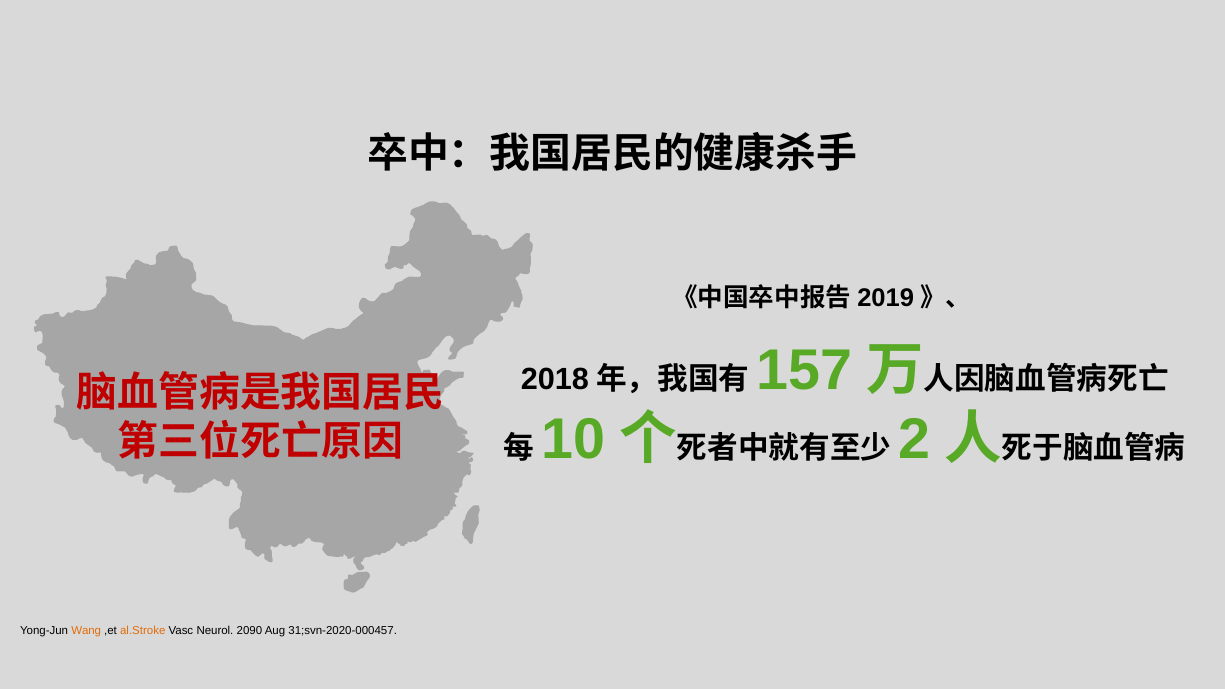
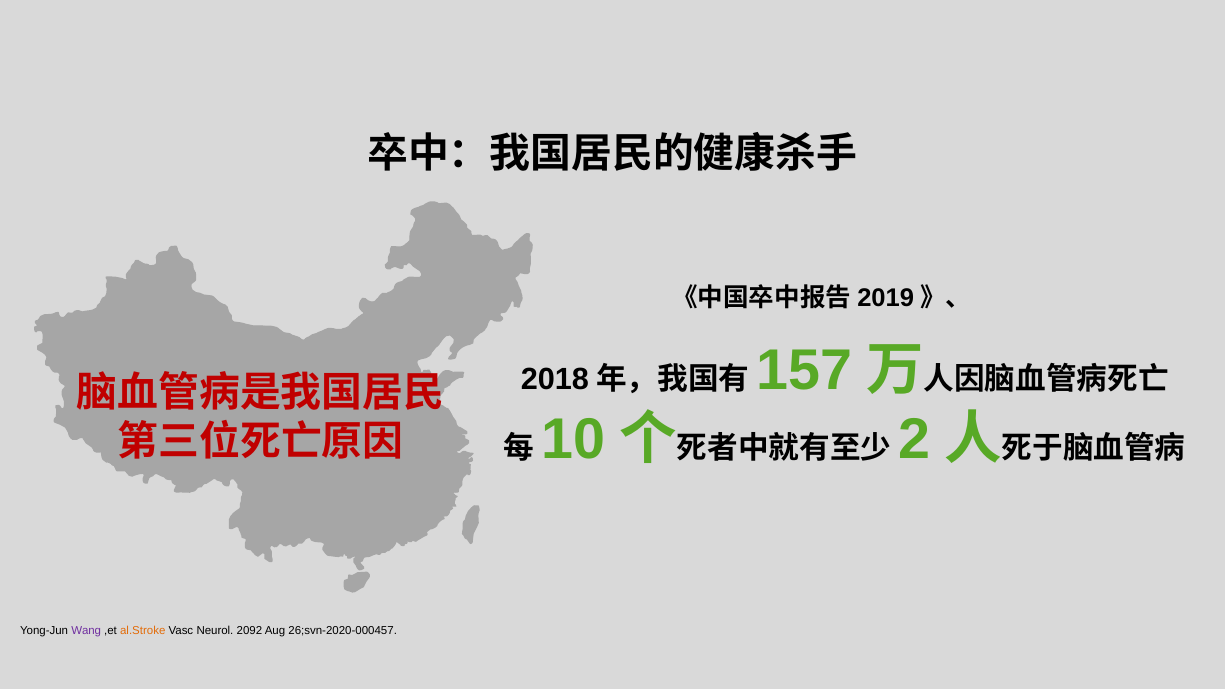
Wang colour: orange -> purple
2090: 2090 -> 2092
31;svn-2020-000457: 31;svn-2020-000457 -> 26;svn-2020-000457
